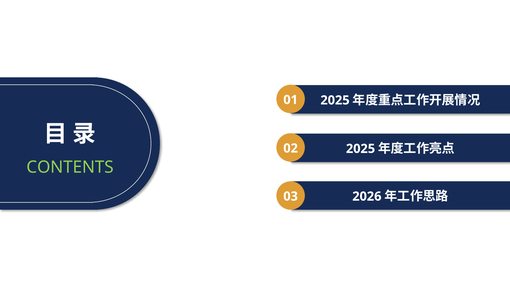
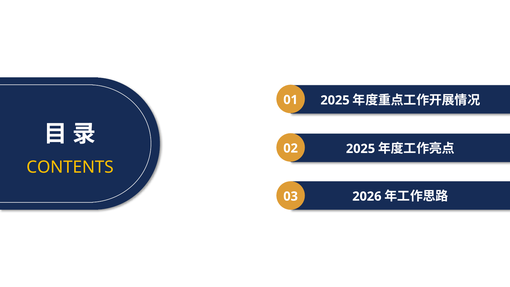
CONTENTS colour: light green -> yellow
